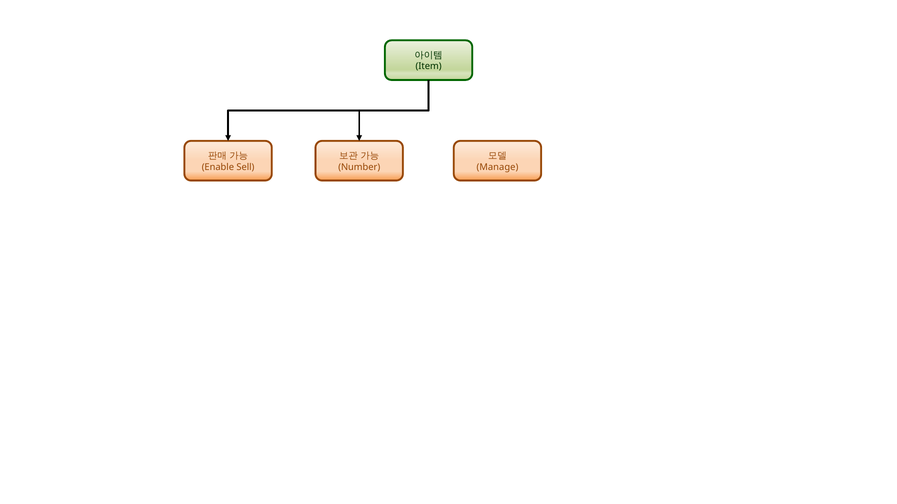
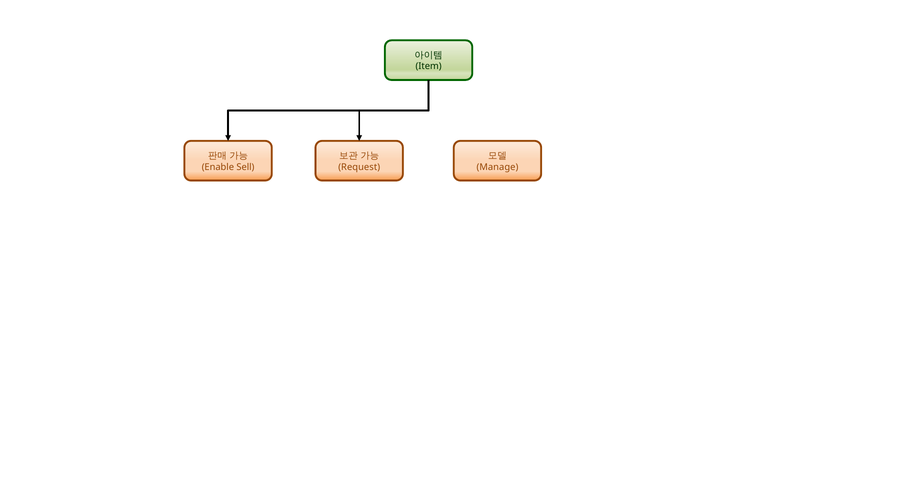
Number: Number -> Request
